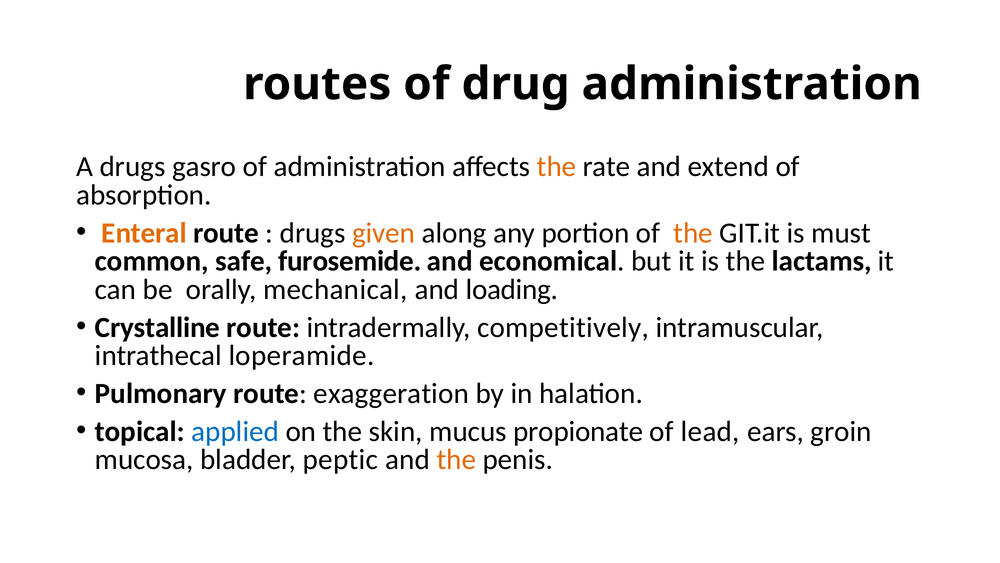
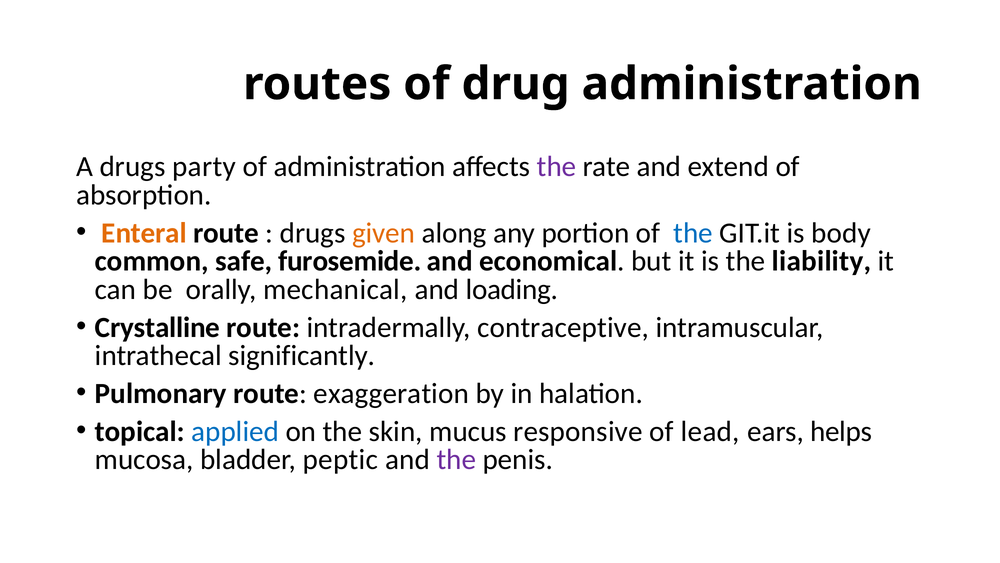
gasro: gasro -> party
the at (557, 167) colour: orange -> purple
the at (693, 233) colour: orange -> blue
must: must -> body
lactams: lactams -> liability
competitively: competitively -> contraceptive
loperamide: loperamide -> significantly
propionate: propionate -> responsive
groin: groin -> helps
the at (456, 459) colour: orange -> purple
